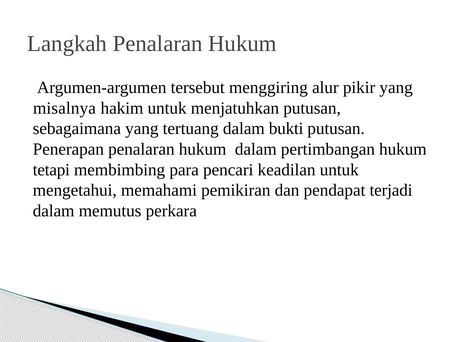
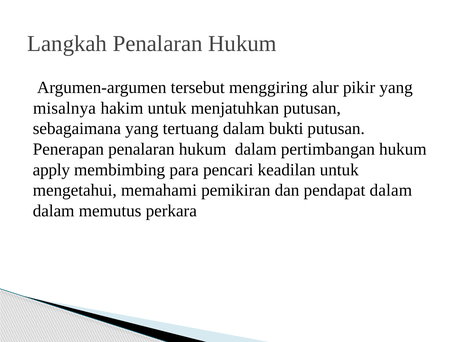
tetapi: tetapi -> apply
pendapat terjadi: terjadi -> dalam
